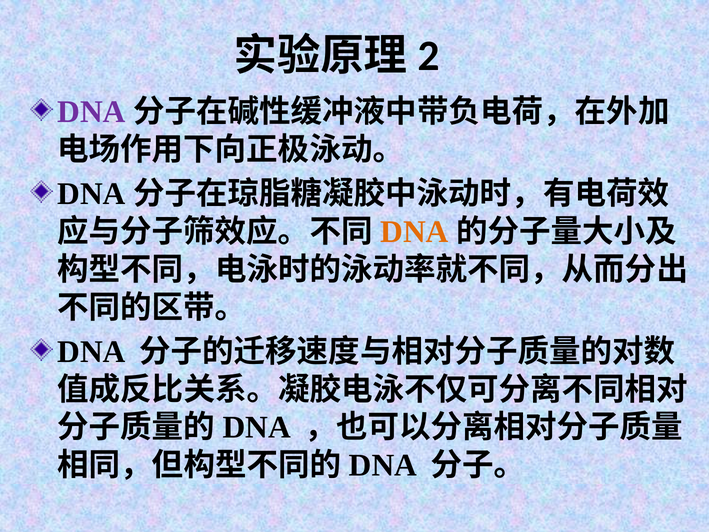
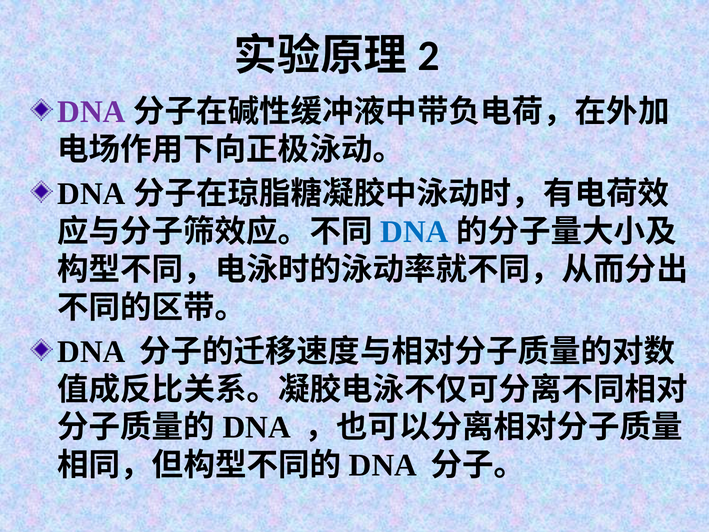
DNA at (415, 232) colour: orange -> blue
